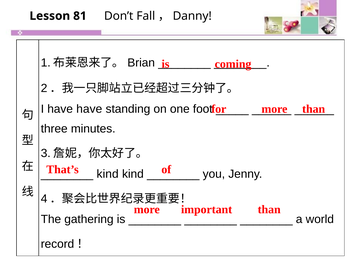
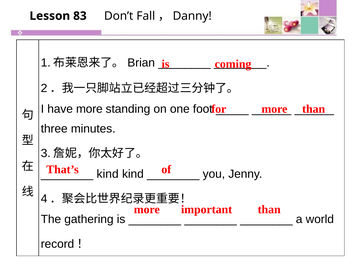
81: 81 -> 83
have have: have -> more
